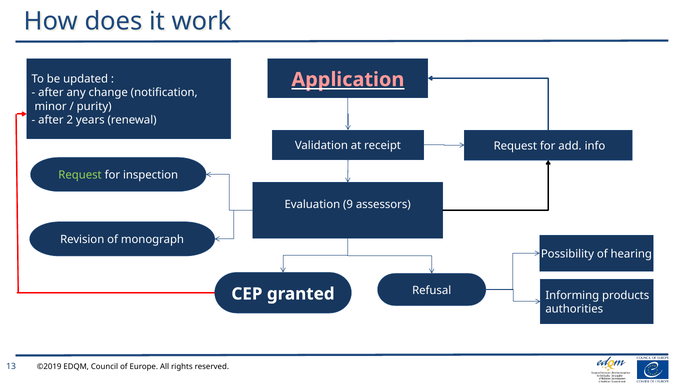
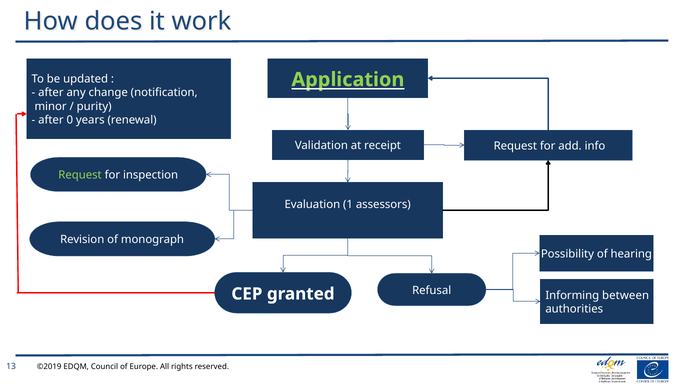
Application colour: pink -> light green
2: 2 -> 0
9: 9 -> 1
products: products -> between
